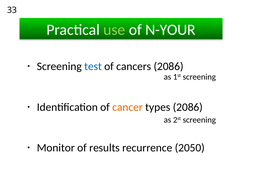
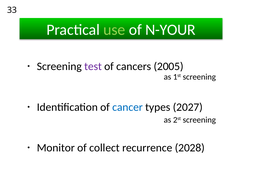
test colour: blue -> purple
cancers 2086: 2086 -> 2005
cancer colour: orange -> blue
types 2086: 2086 -> 2027
results: results -> collect
2050: 2050 -> 2028
